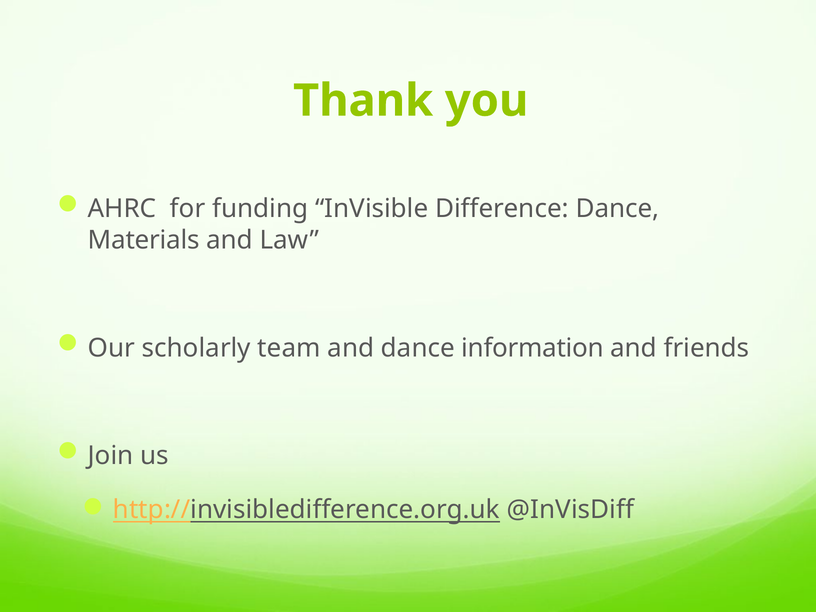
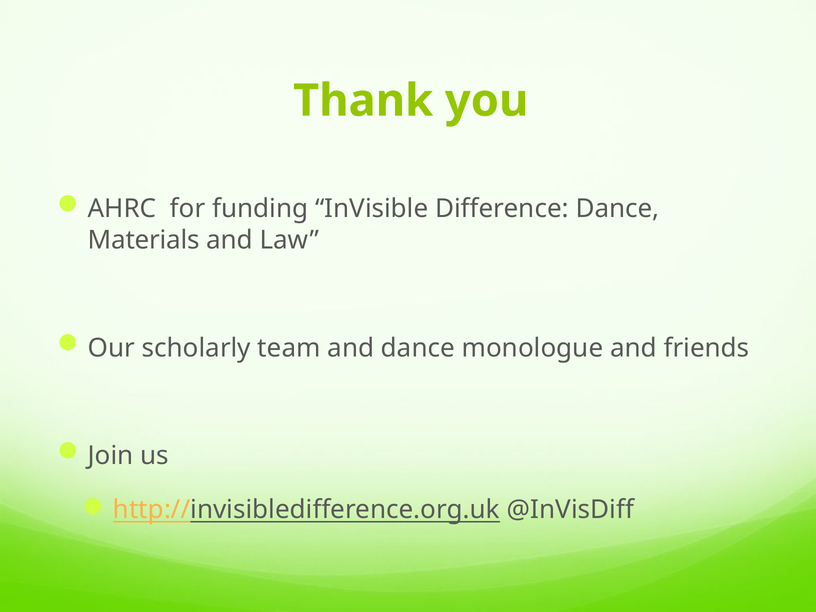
information: information -> monologue
